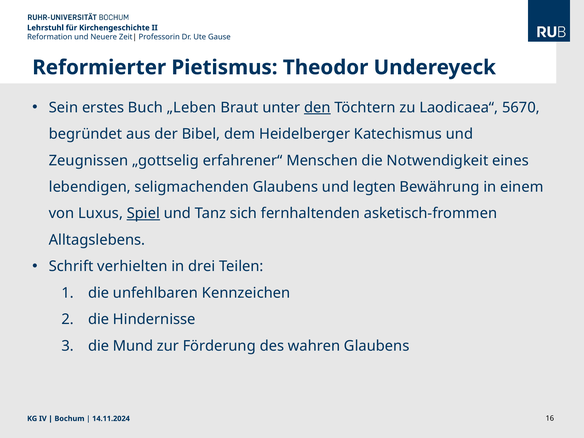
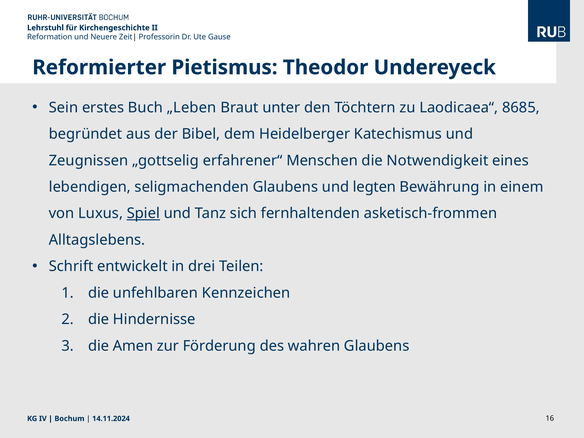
den underline: present -> none
5670: 5670 -> 8685
verhielten: verhielten -> entwickelt
Mund: Mund -> Amen
